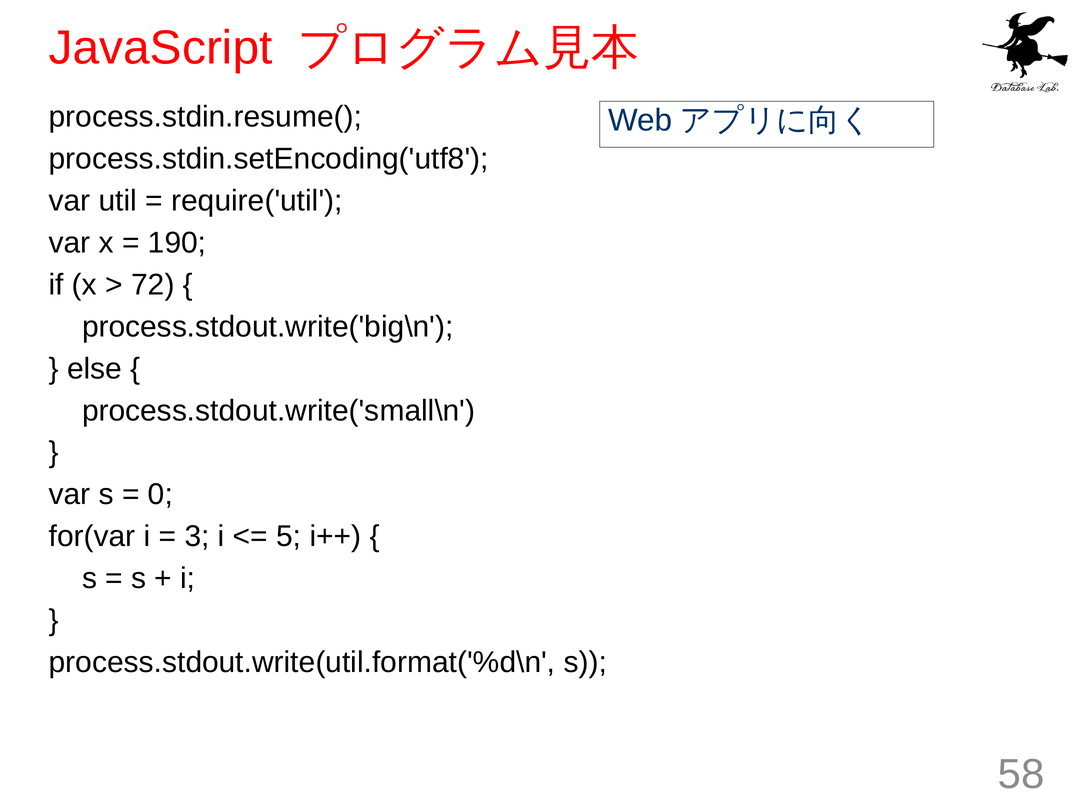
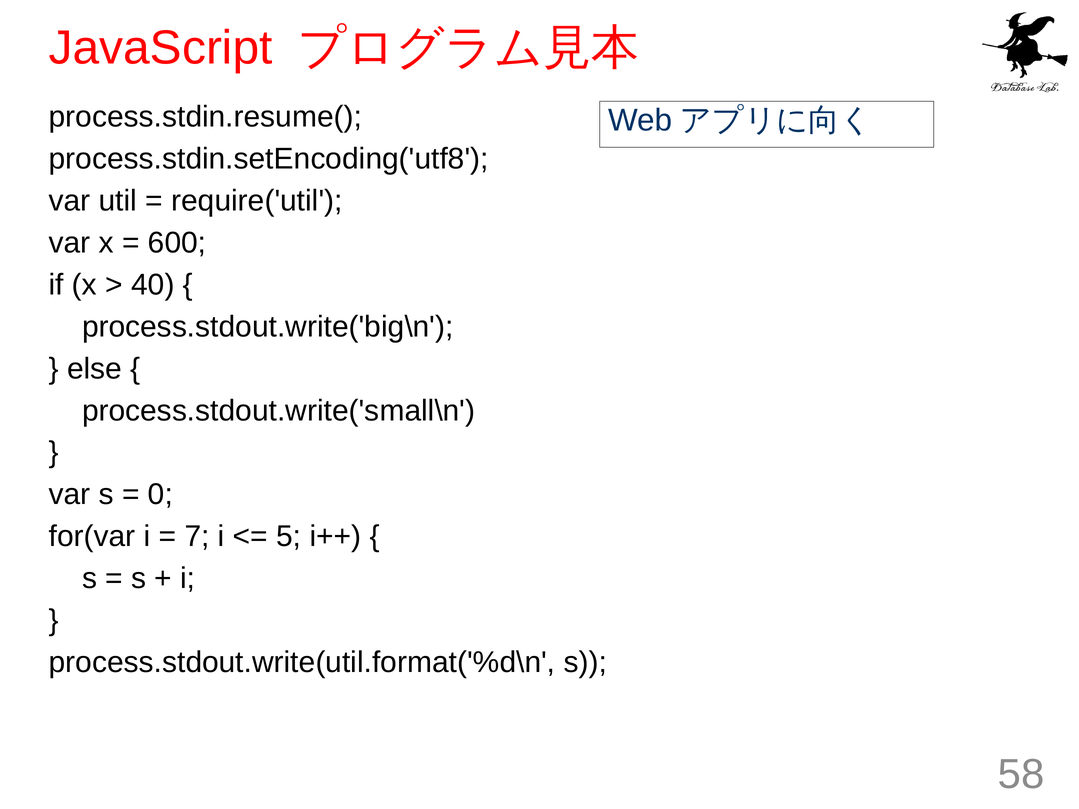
190: 190 -> 600
72: 72 -> 40
3: 3 -> 7
